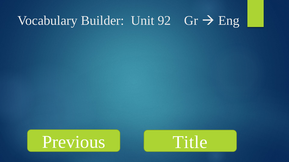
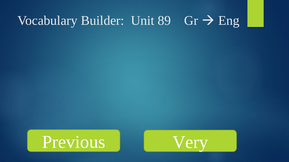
92: 92 -> 89
Title: Title -> Very
